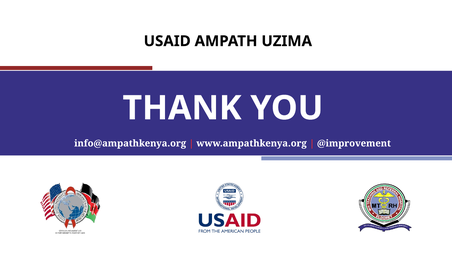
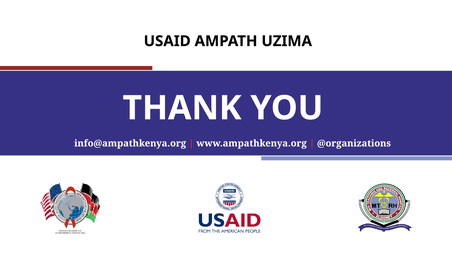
@improvement: @improvement -> @organizations
